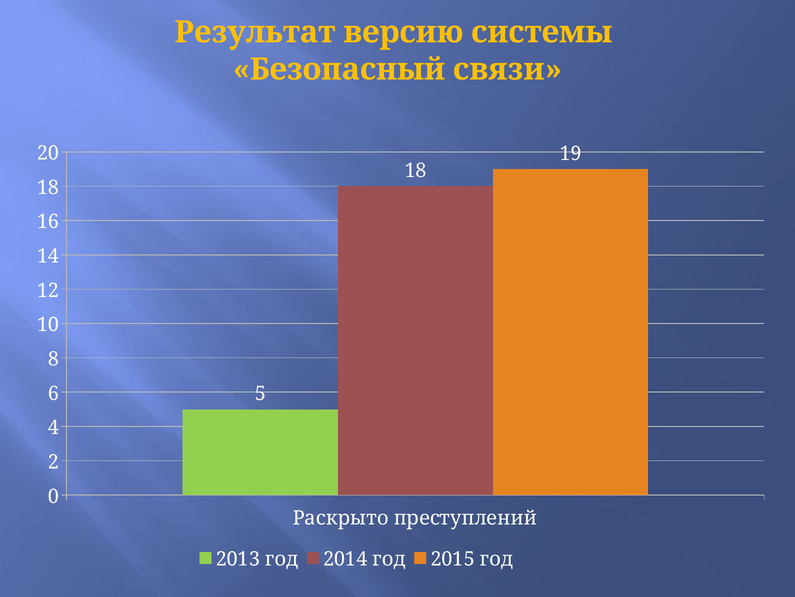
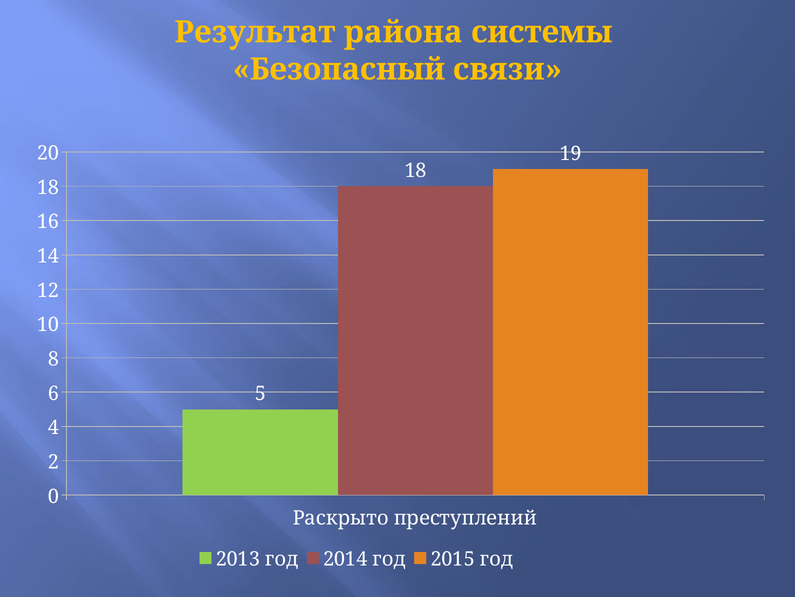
версию: версию -> района
